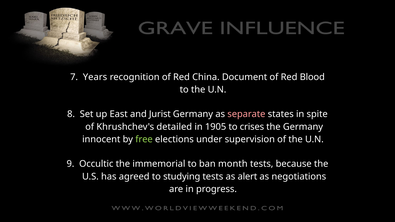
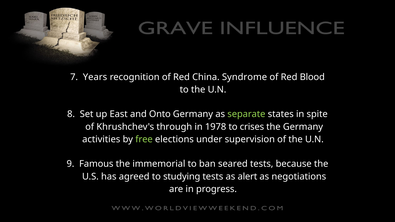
Document: Document -> Syndrome
Jurist: Jurist -> Onto
separate colour: pink -> light green
detailed: detailed -> through
1905: 1905 -> 1978
innocent: innocent -> activities
Occultic: Occultic -> Famous
month: month -> seared
